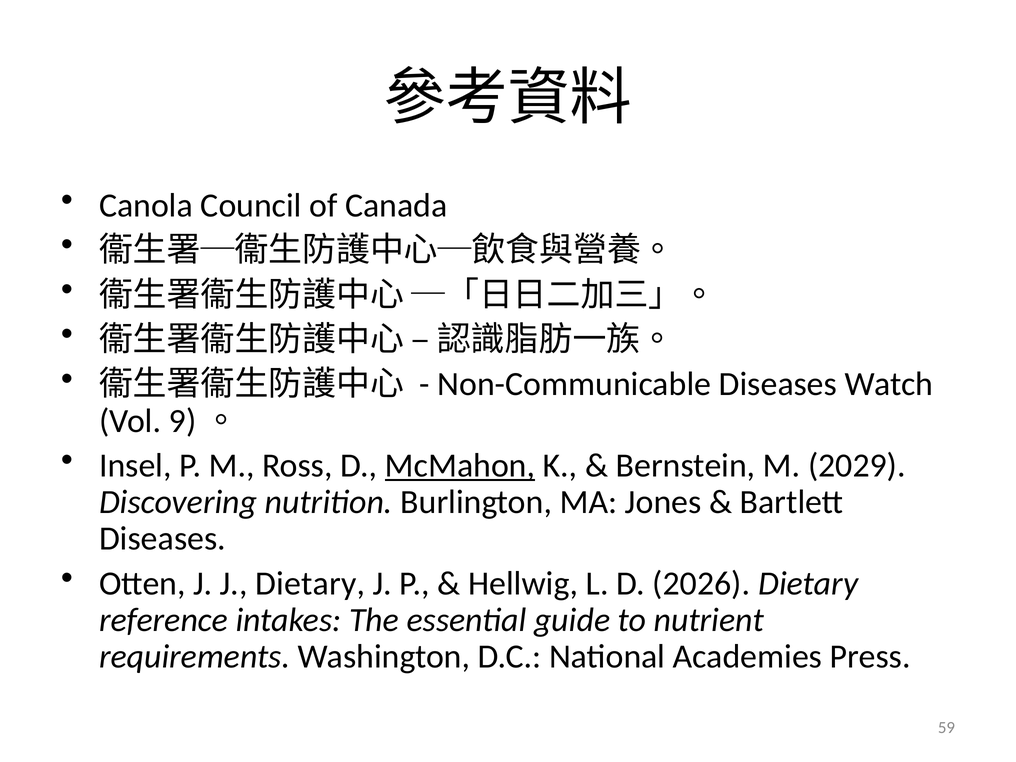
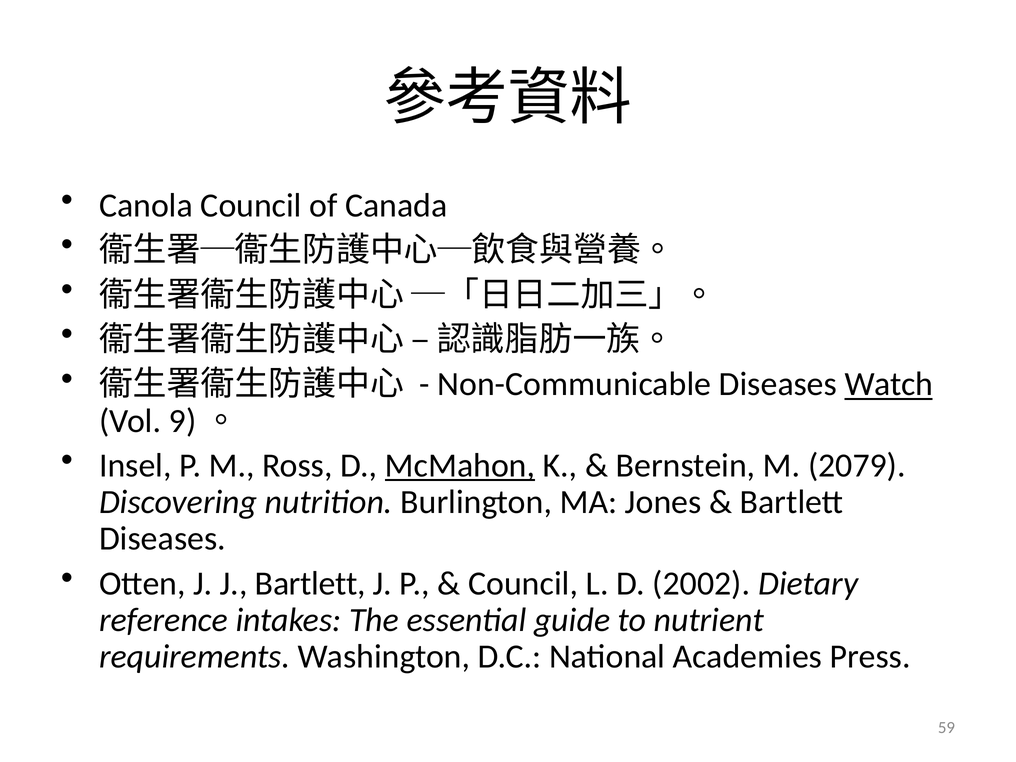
Watch underline: none -> present
2029: 2029 -> 2079
J Dietary: Dietary -> Bartlett
Hellwig at (523, 583): Hellwig -> Council
2026: 2026 -> 2002
